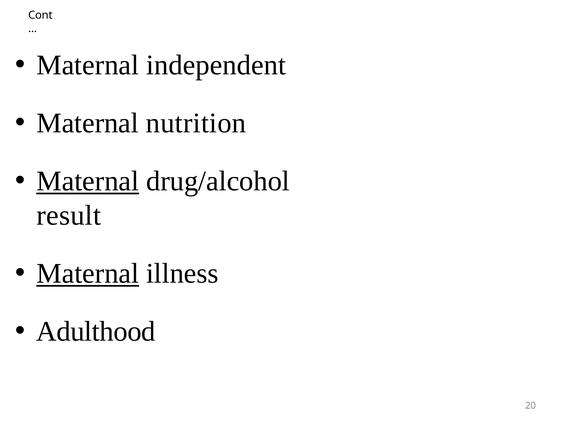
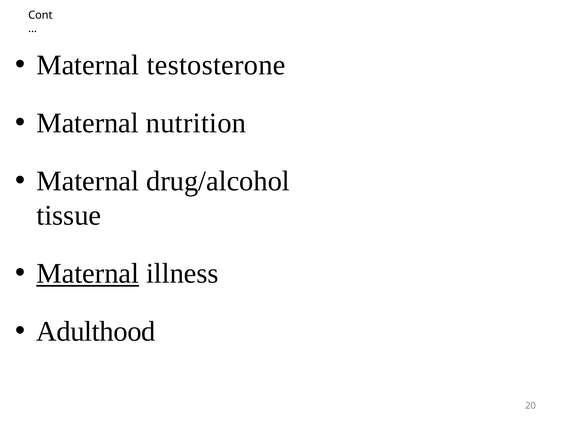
independent: independent -> testosterone
Maternal at (88, 181) underline: present -> none
result: result -> tissue
